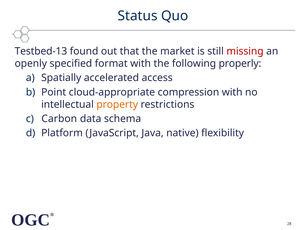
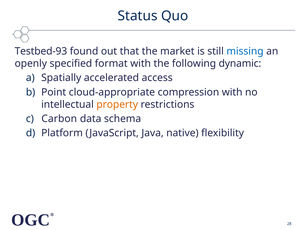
Testbed-13: Testbed-13 -> Testbed-93
missing colour: red -> blue
properly: properly -> dynamic
